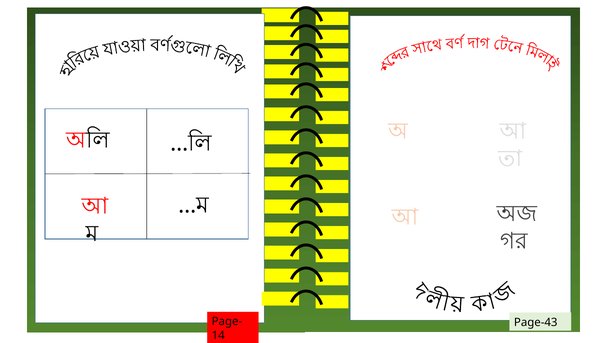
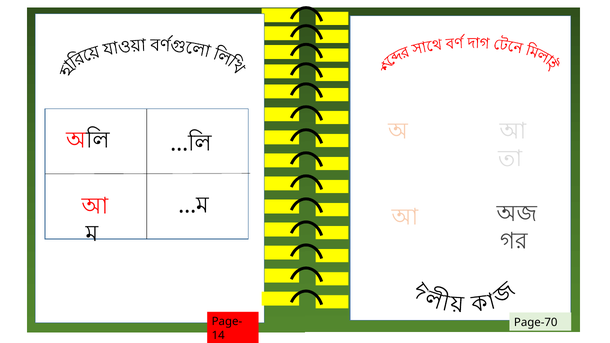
Page-43: Page-43 -> Page-70
